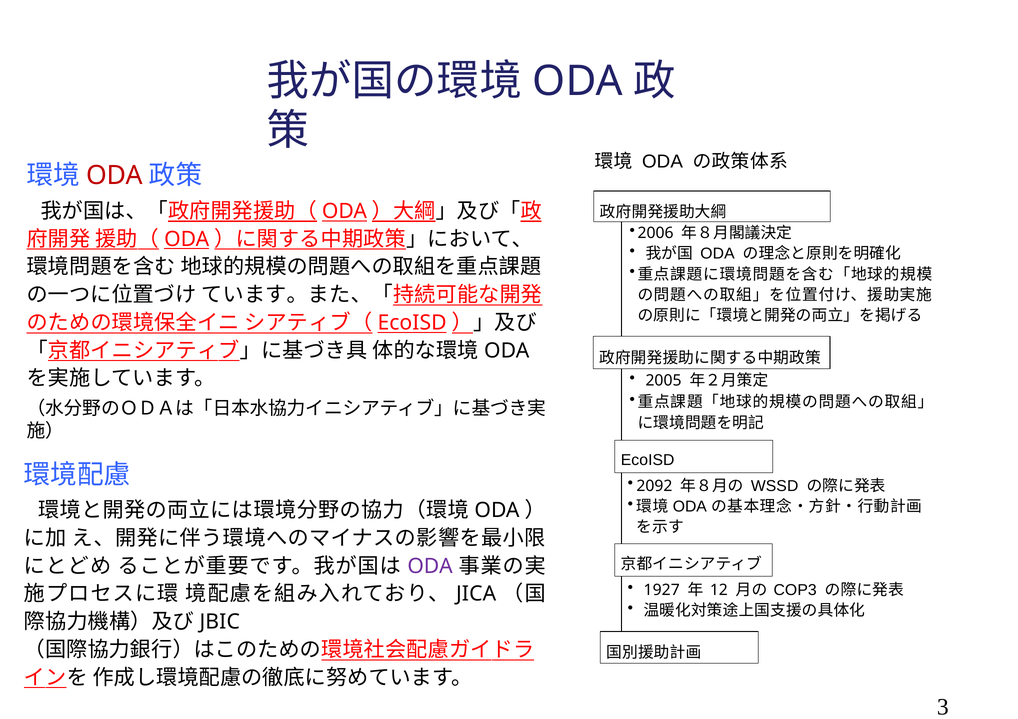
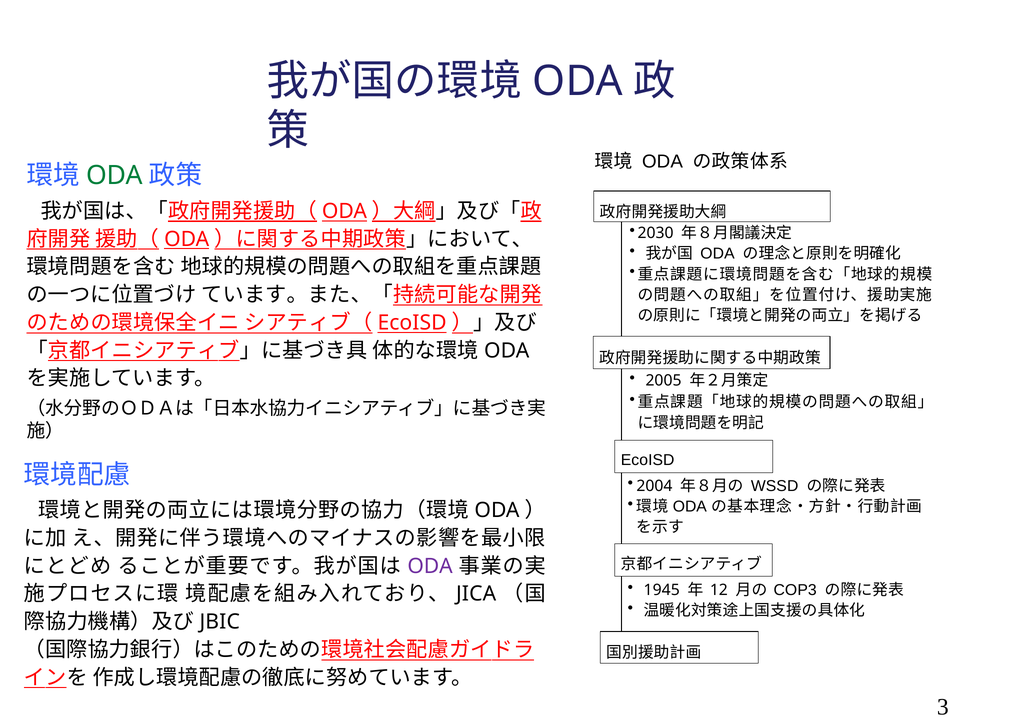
ODA at (114, 176) colour: red -> green
2006: 2006 -> 2030
2092: 2092 -> 2004
1927: 1927 -> 1945
